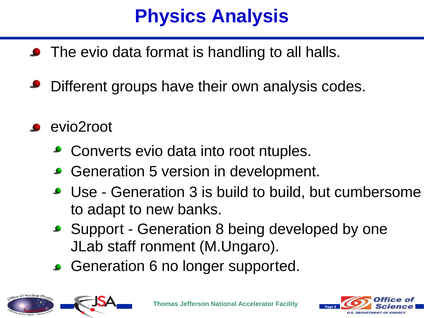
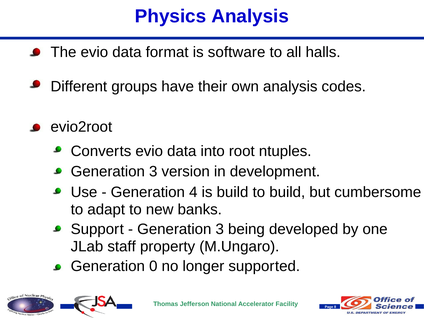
handling: handling -> software
5 at (153, 172): 5 -> 3
3: 3 -> 4
8 at (220, 229): 8 -> 3
ronment: ronment -> property
6: 6 -> 0
